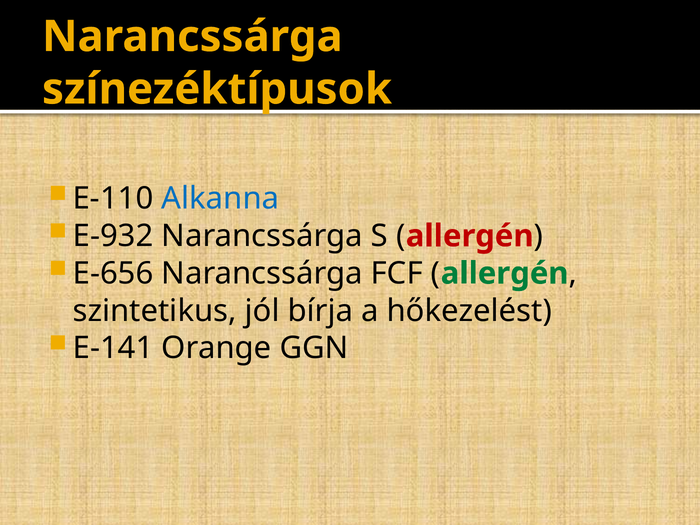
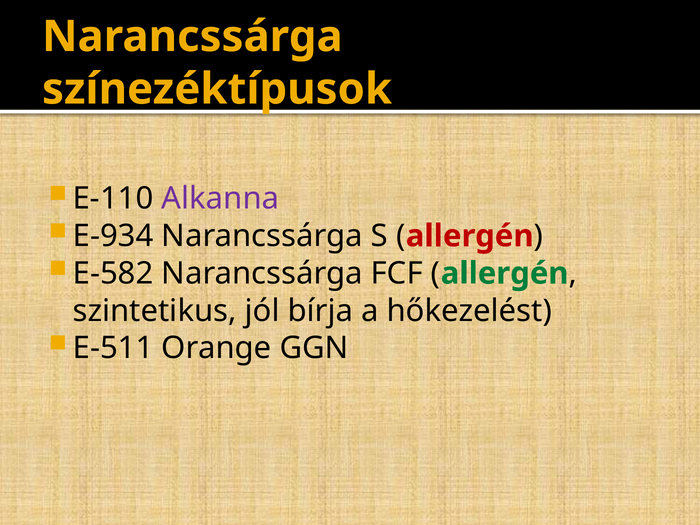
Alkanna colour: blue -> purple
E-932: E-932 -> E-934
E-656: E-656 -> E-582
E-141: E-141 -> E-511
